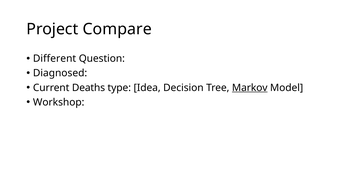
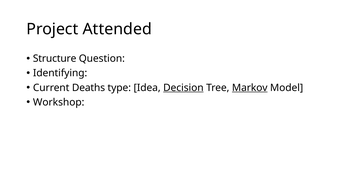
Compare: Compare -> Attended
Different: Different -> Structure
Diagnosed: Diagnosed -> Identifying
Decision underline: none -> present
